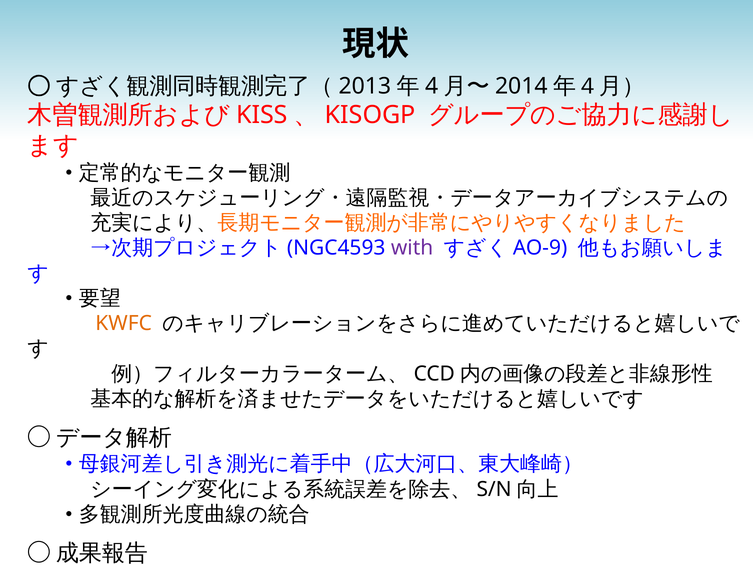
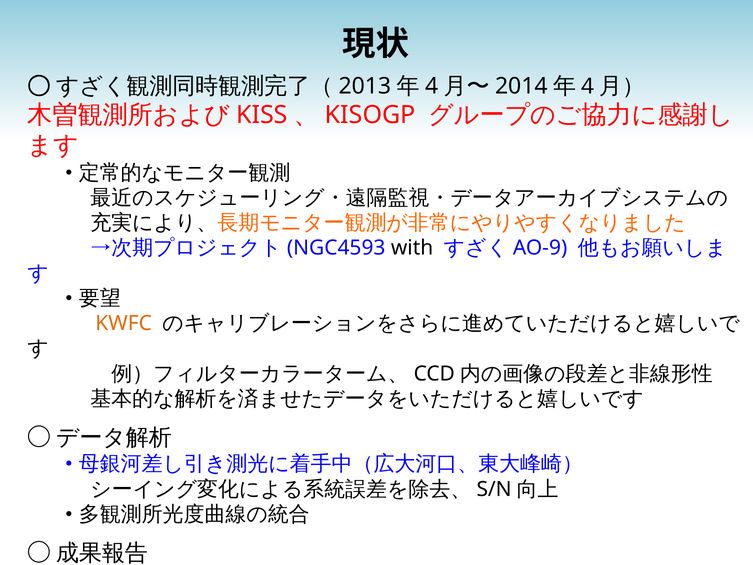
with colour: purple -> black
